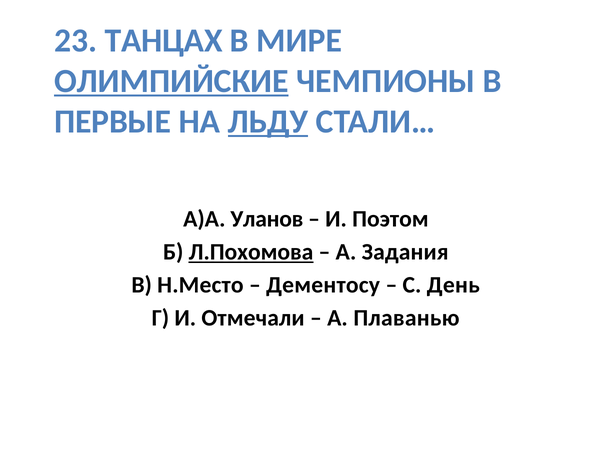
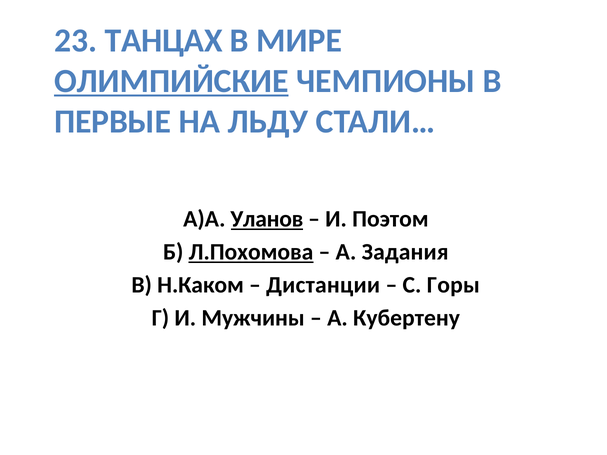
ЛЬДУ underline: present -> none
Уланов underline: none -> present
Н.Место: Н.Место -> Н.Каком
Дементосу: Дементосу -> Дистанции
День: День -> Горы
Отмечали: Отмечали -> Мужчины
Плаванью: Плаванью -> Кубертену
